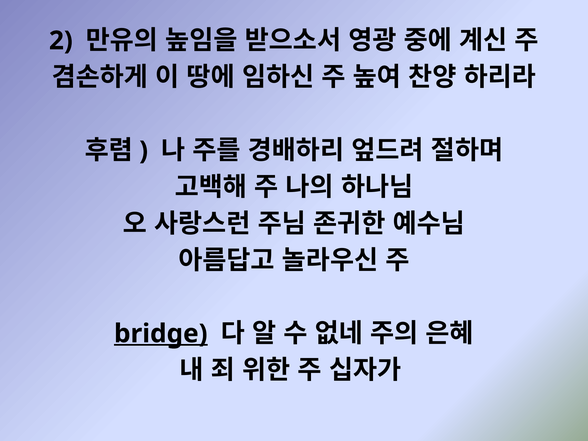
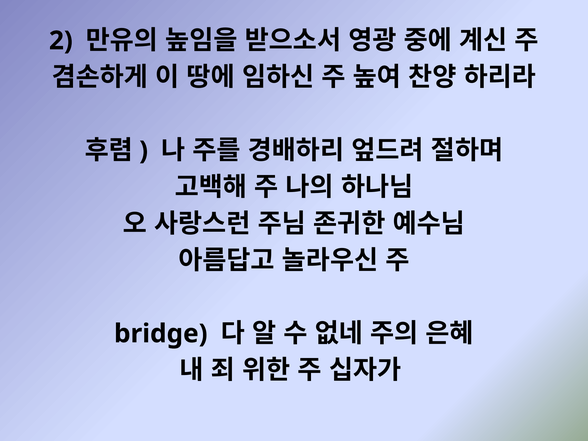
bridge underline: present -> none
